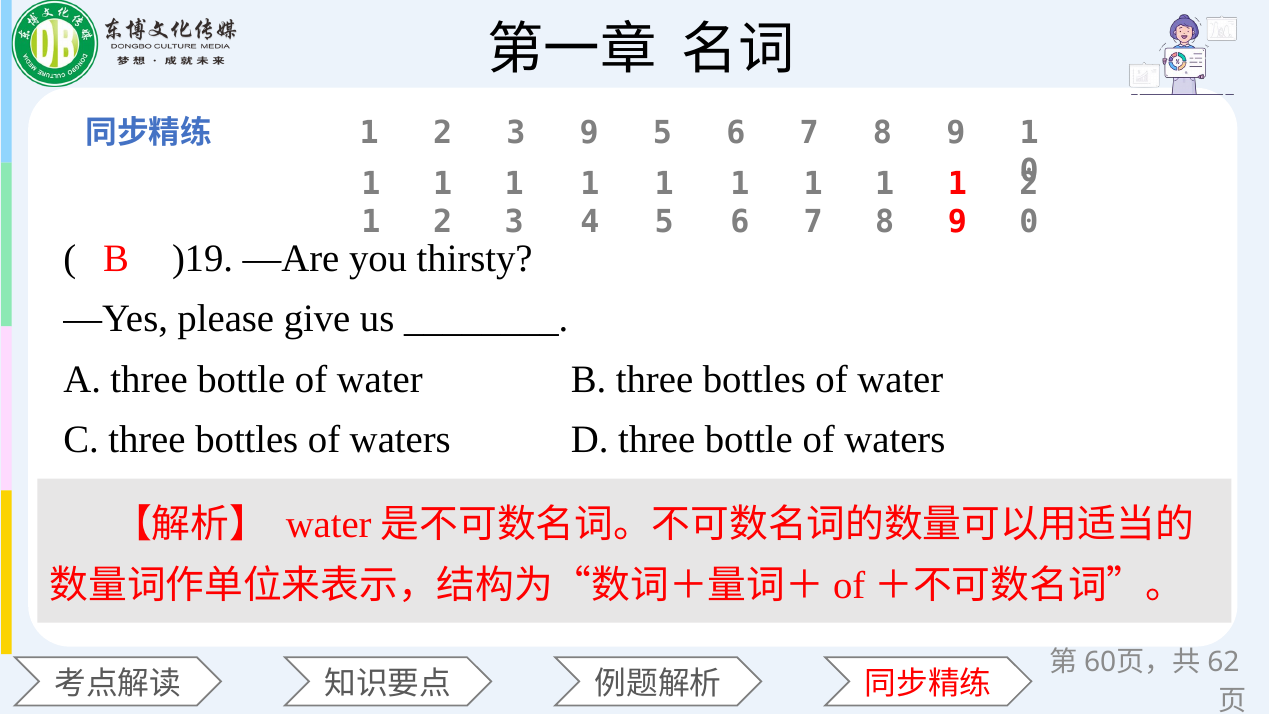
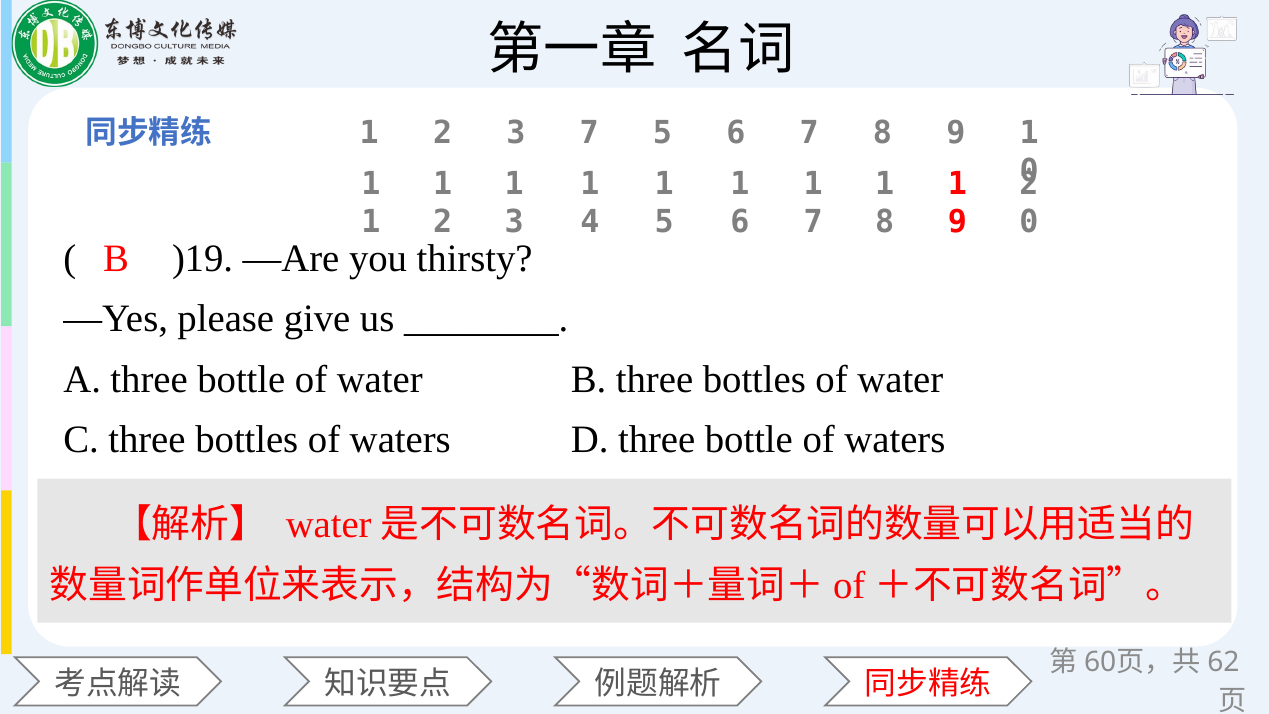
3 9: 9 -> 7
